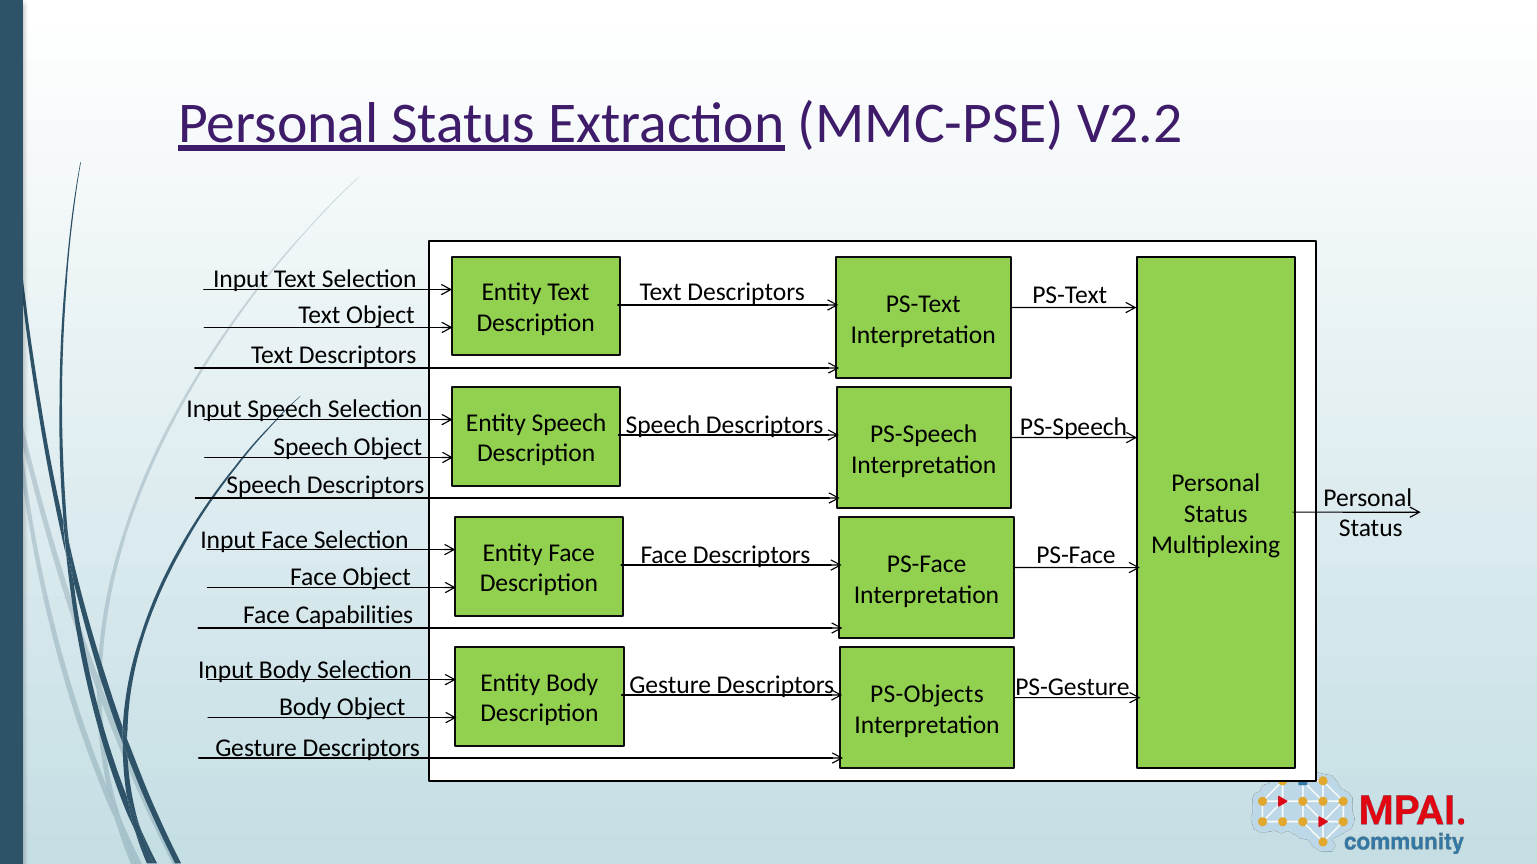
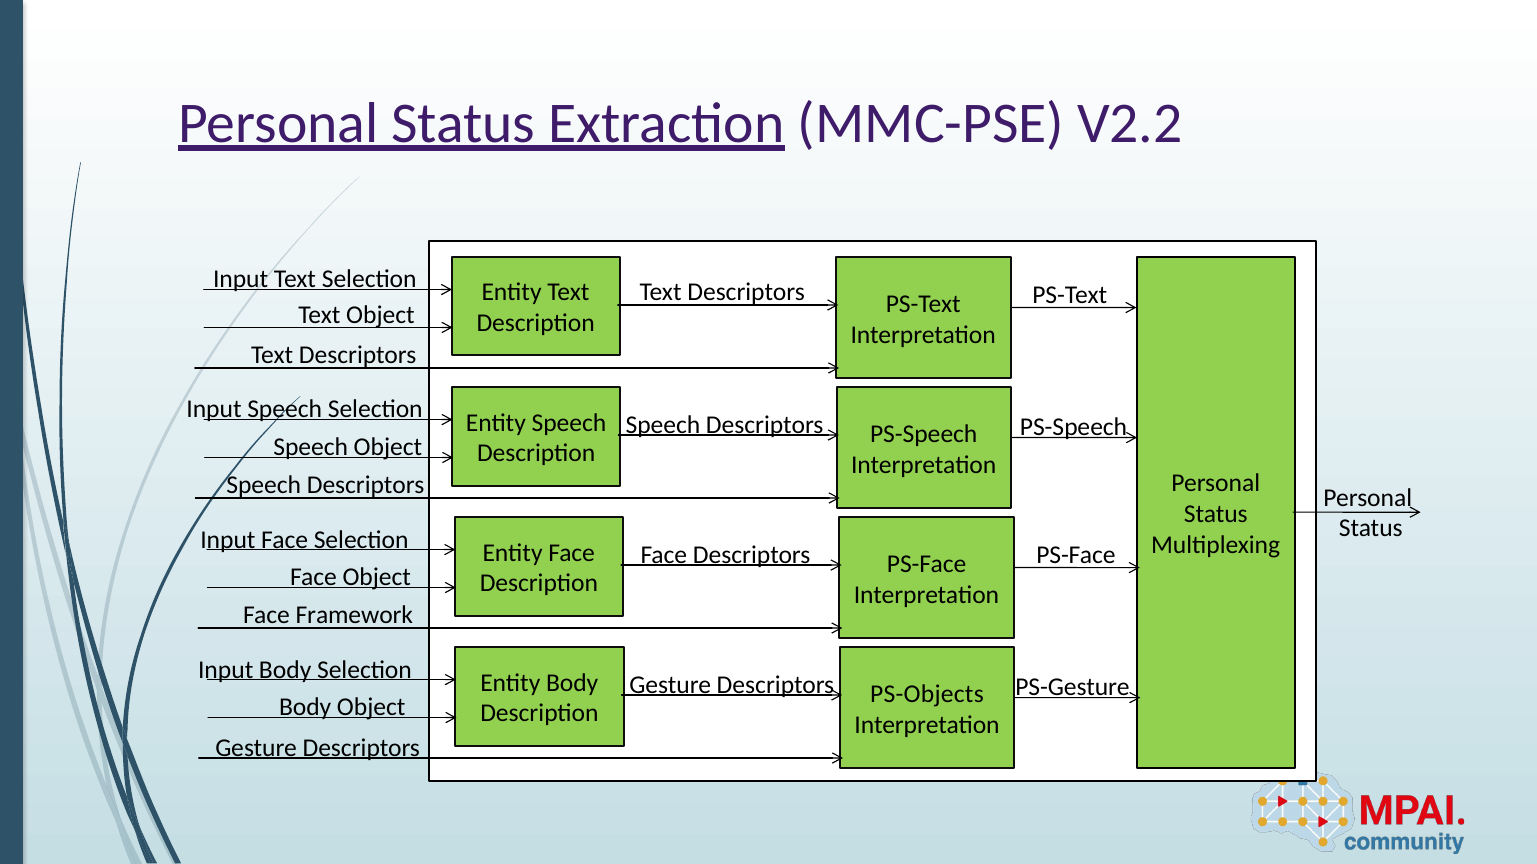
Capabilities: Capabilities -> Framework
